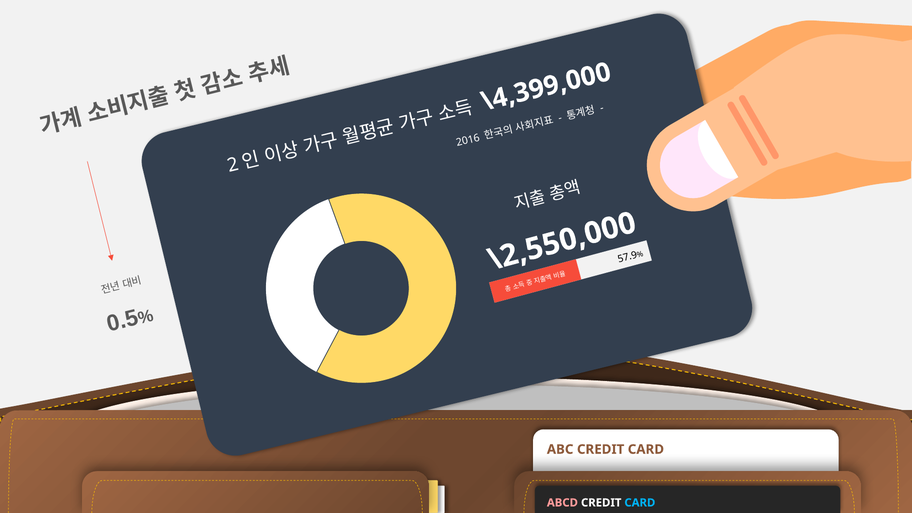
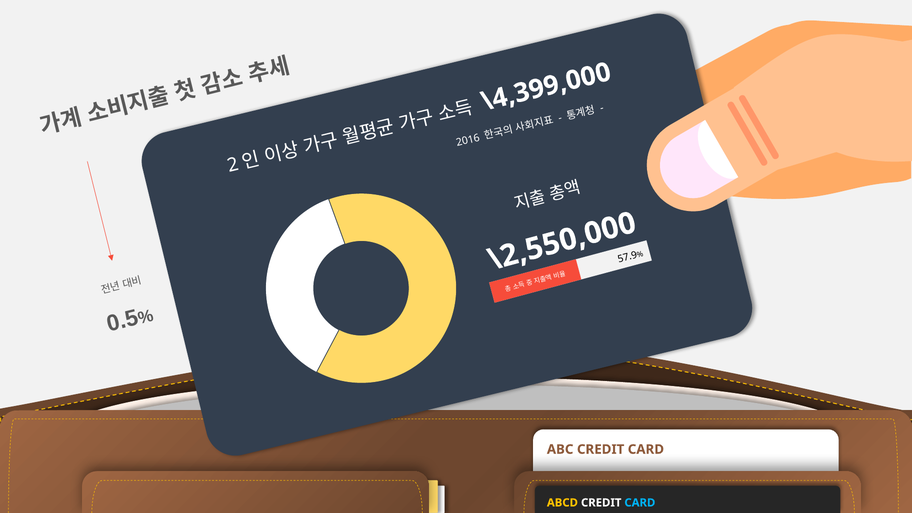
ABCD colour: pink -> yellow
